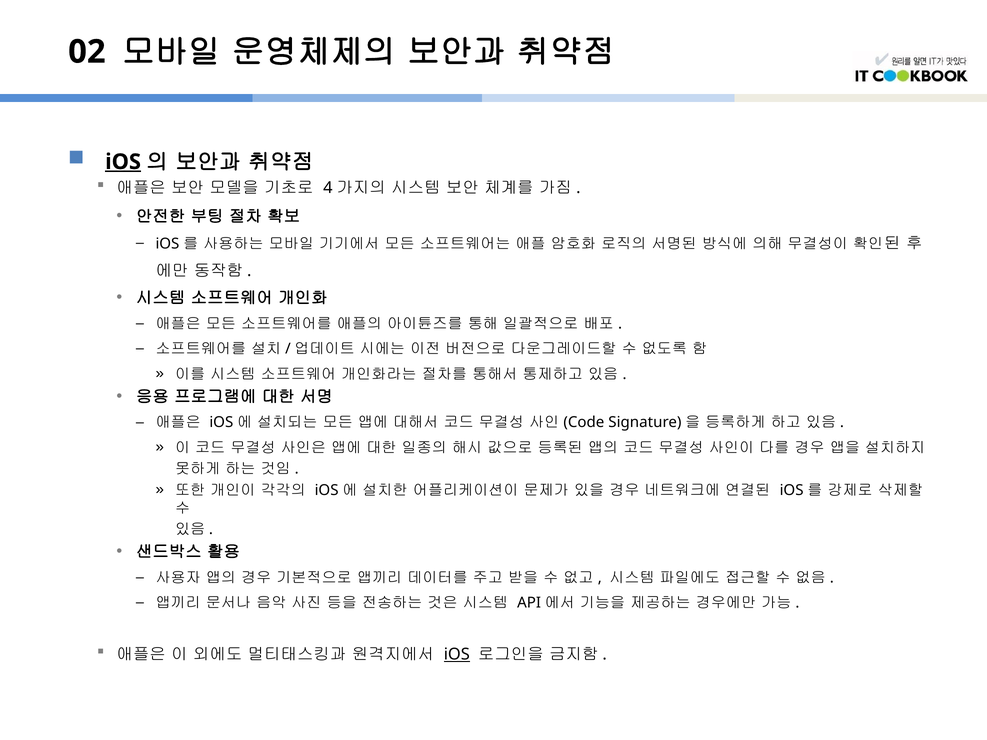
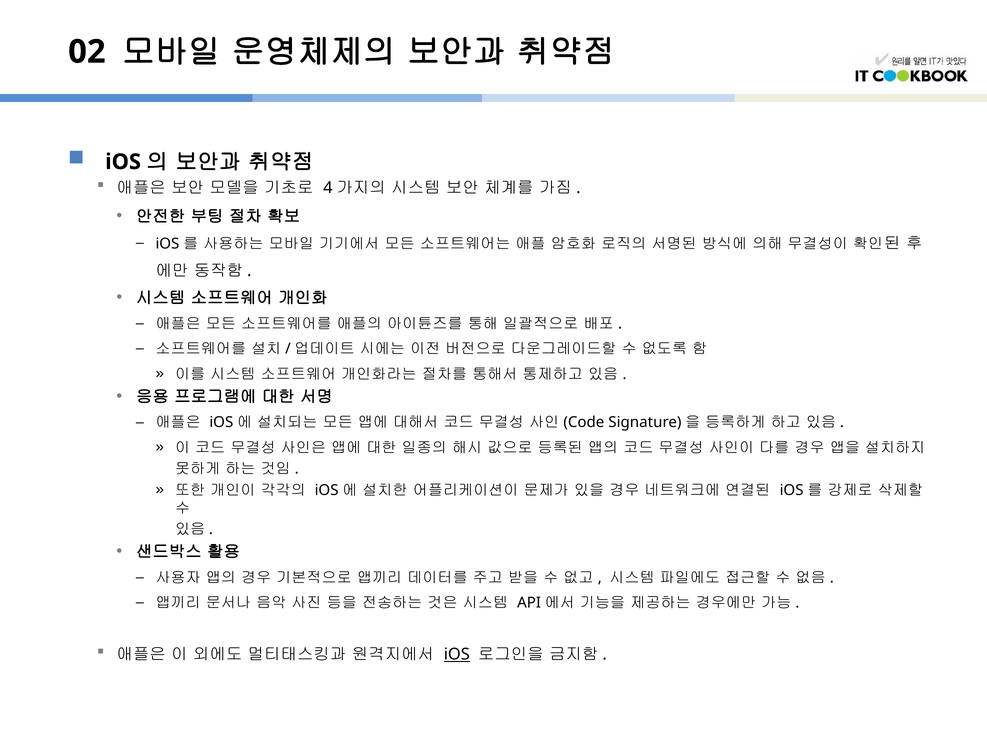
iOS at (123, 162) underline: present -> none
